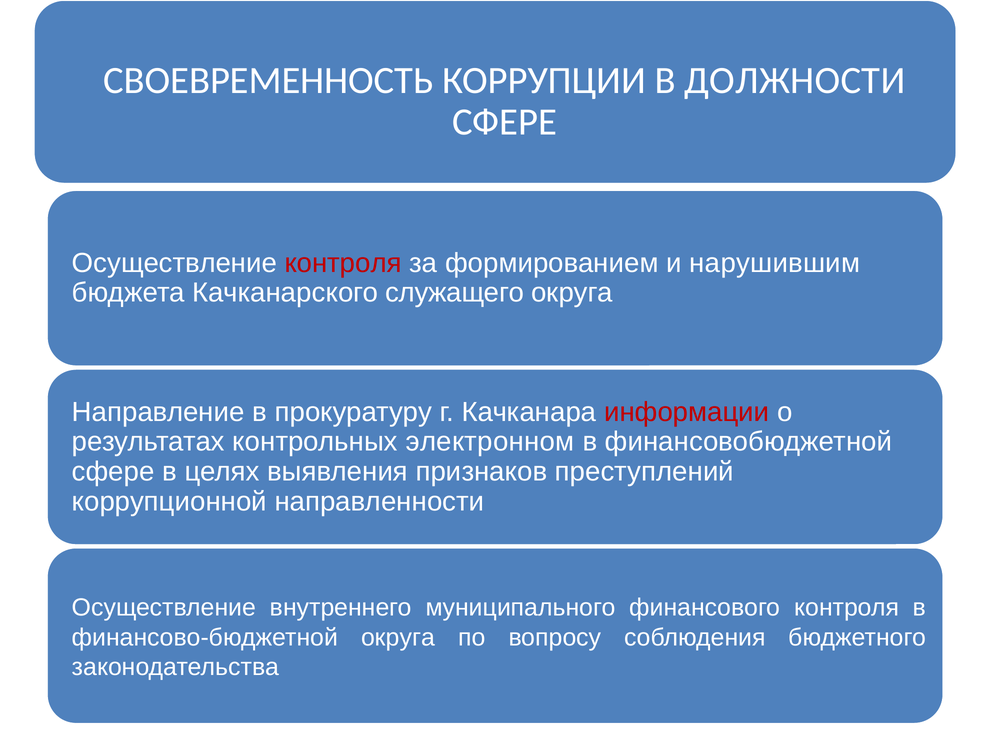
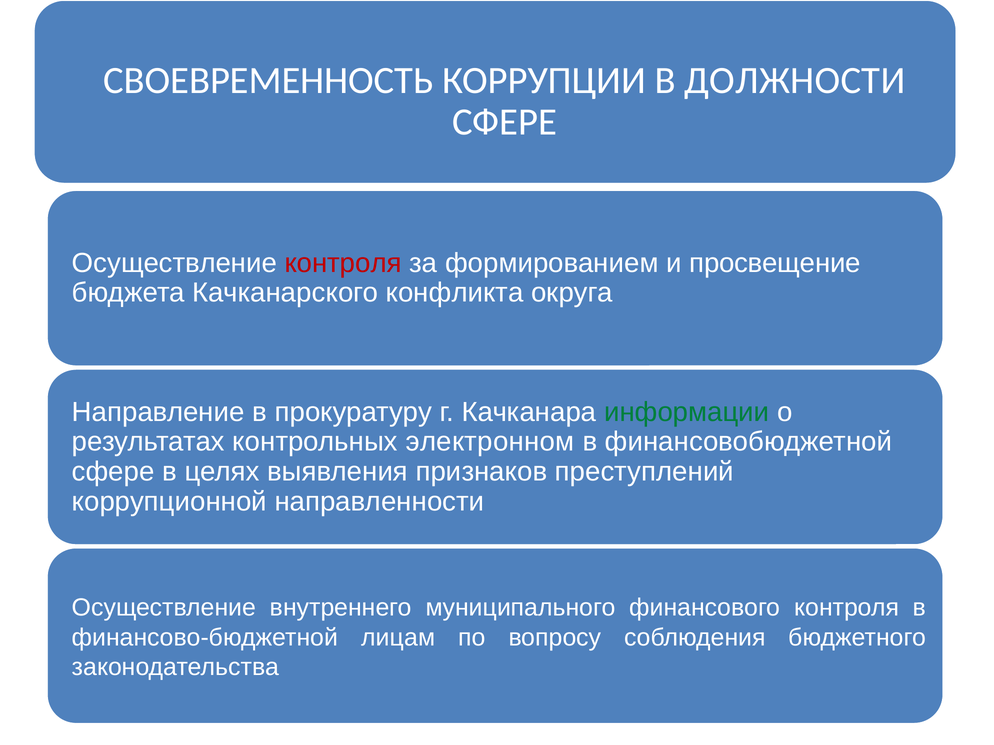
нарушившим: нарушившим -> просвещение
служащего: служащего -> конфликта
информации colour: red -> green
финансово-бюджетной округа: округа -> лицам
